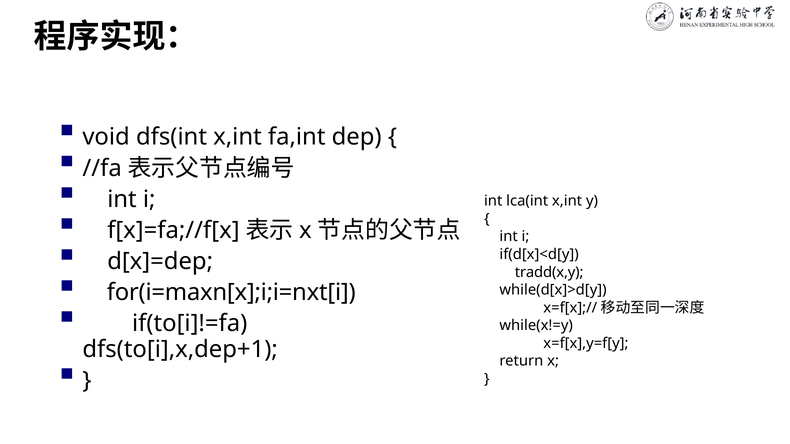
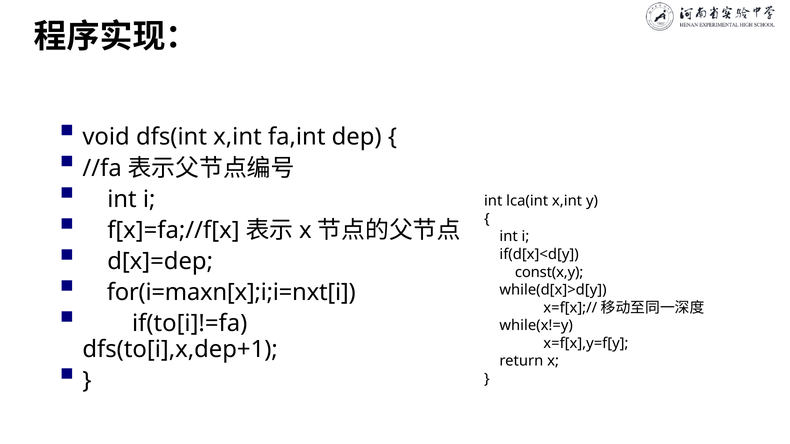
tradd(x,y: tradd(x,y -> const(x,y
